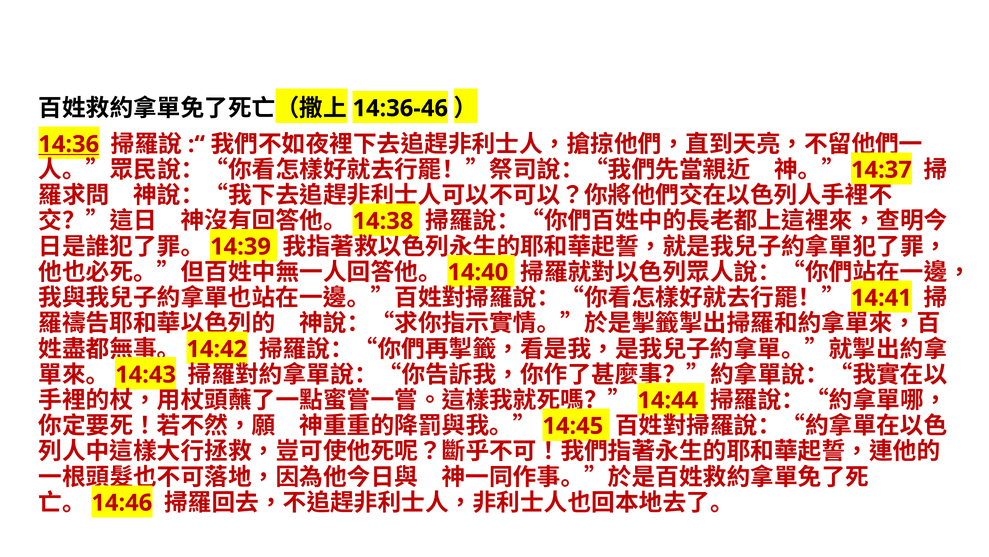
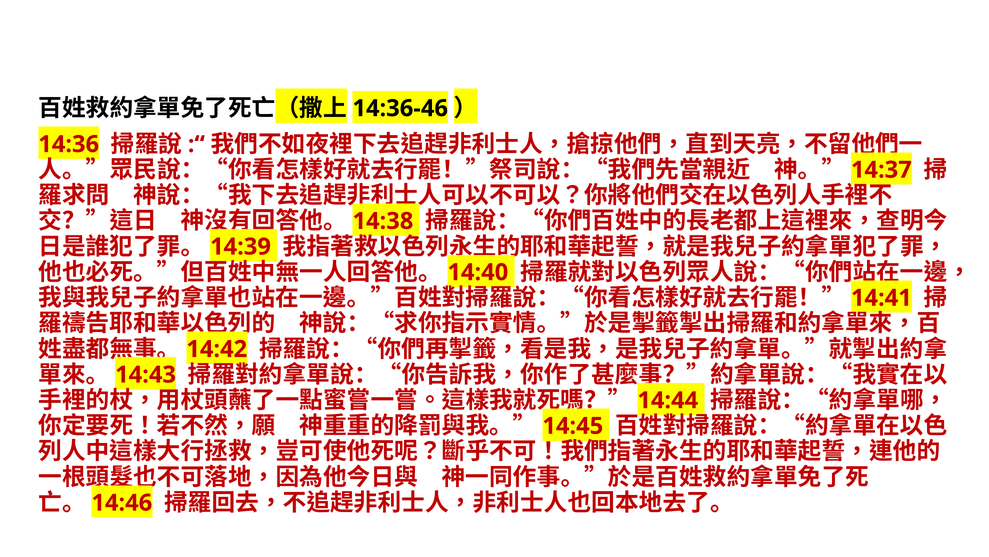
14:36 underline: present -> none
